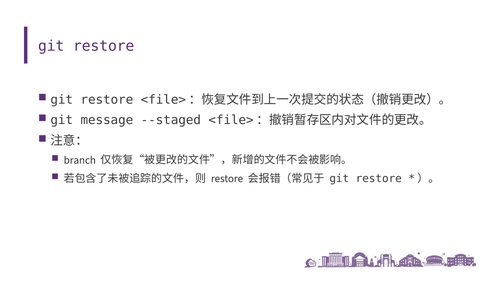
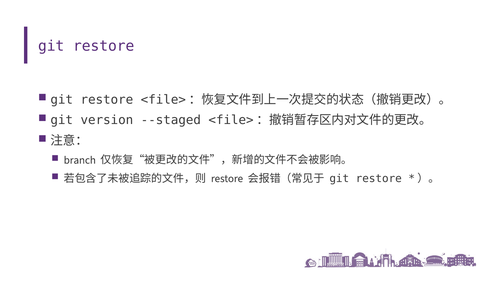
message: message -> version
